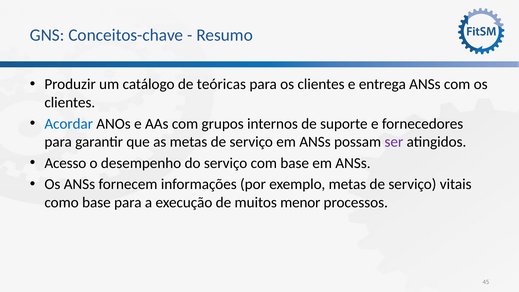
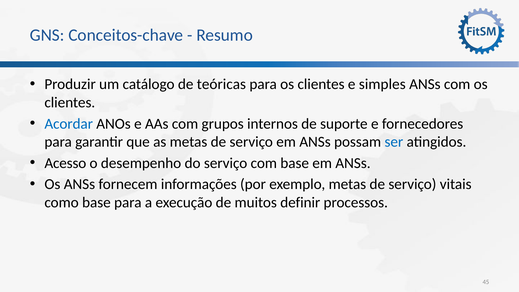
entrega: entrega -> simples
ser colour: purple -> blue
menor: menor -> definir
